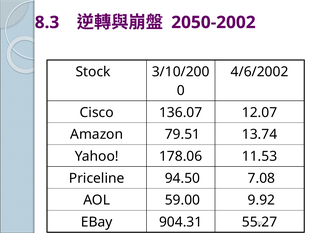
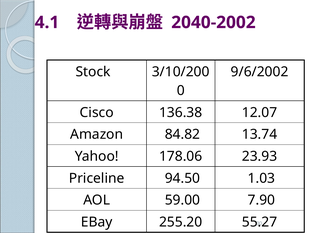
8.3: 8.3 -> 4.1
2050-2002: 2050-2002 -> 2040-2002
4/6/2002: 4/6/2002 -> 9/6/2002
136.07: 136.07 -> 136.38
79.51: 79.51 -> 84.82
11.53: 11.53 -> 23.93
7.08: 7.08 -> 1.03
9.92: 9.92 -> 7.90
904.31: 904.31 -> 255.20
